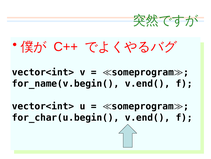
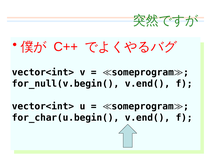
for_name(v.begin(: for_name(v.begin( -> for_null(v.begin(
